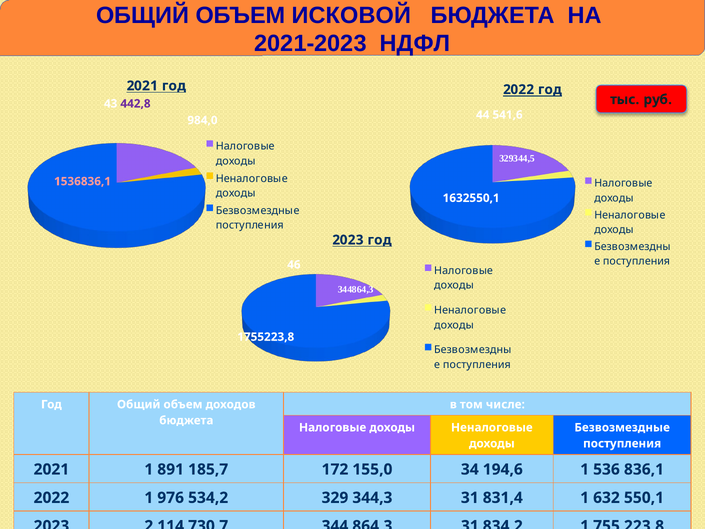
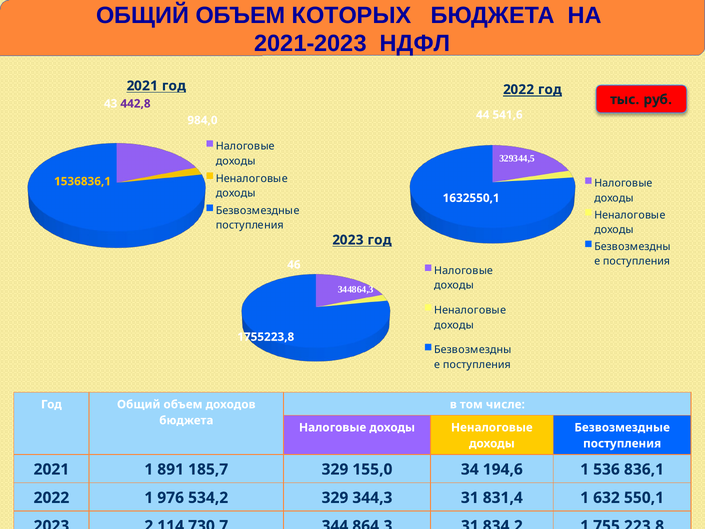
ИСКОВОЙ: ИСКОВОЙ -> КОТОРЫХ
1536836,1 colour: pink -> yellow
185,7 172: 172 -> 329
